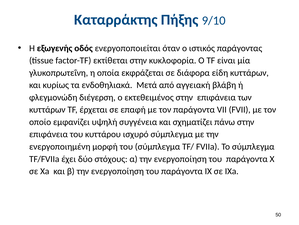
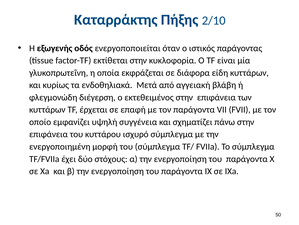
9/10: 9/10 -> 2/10
